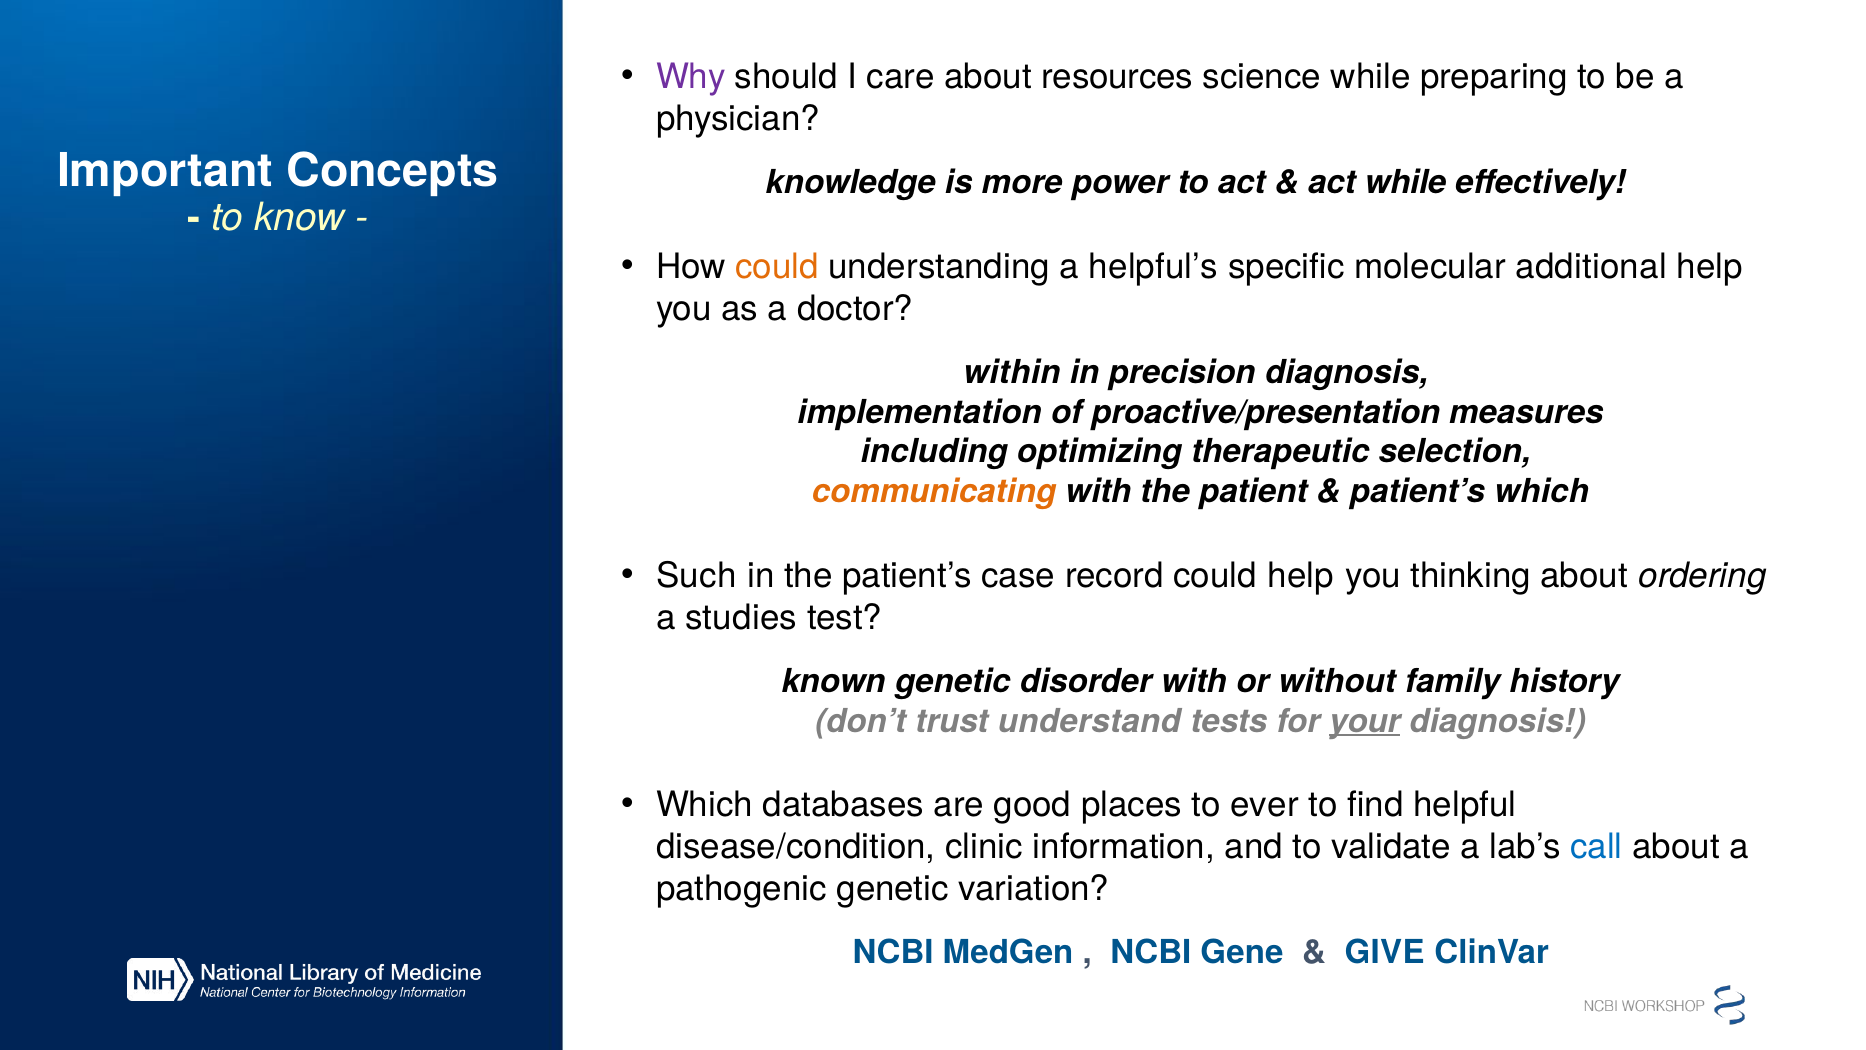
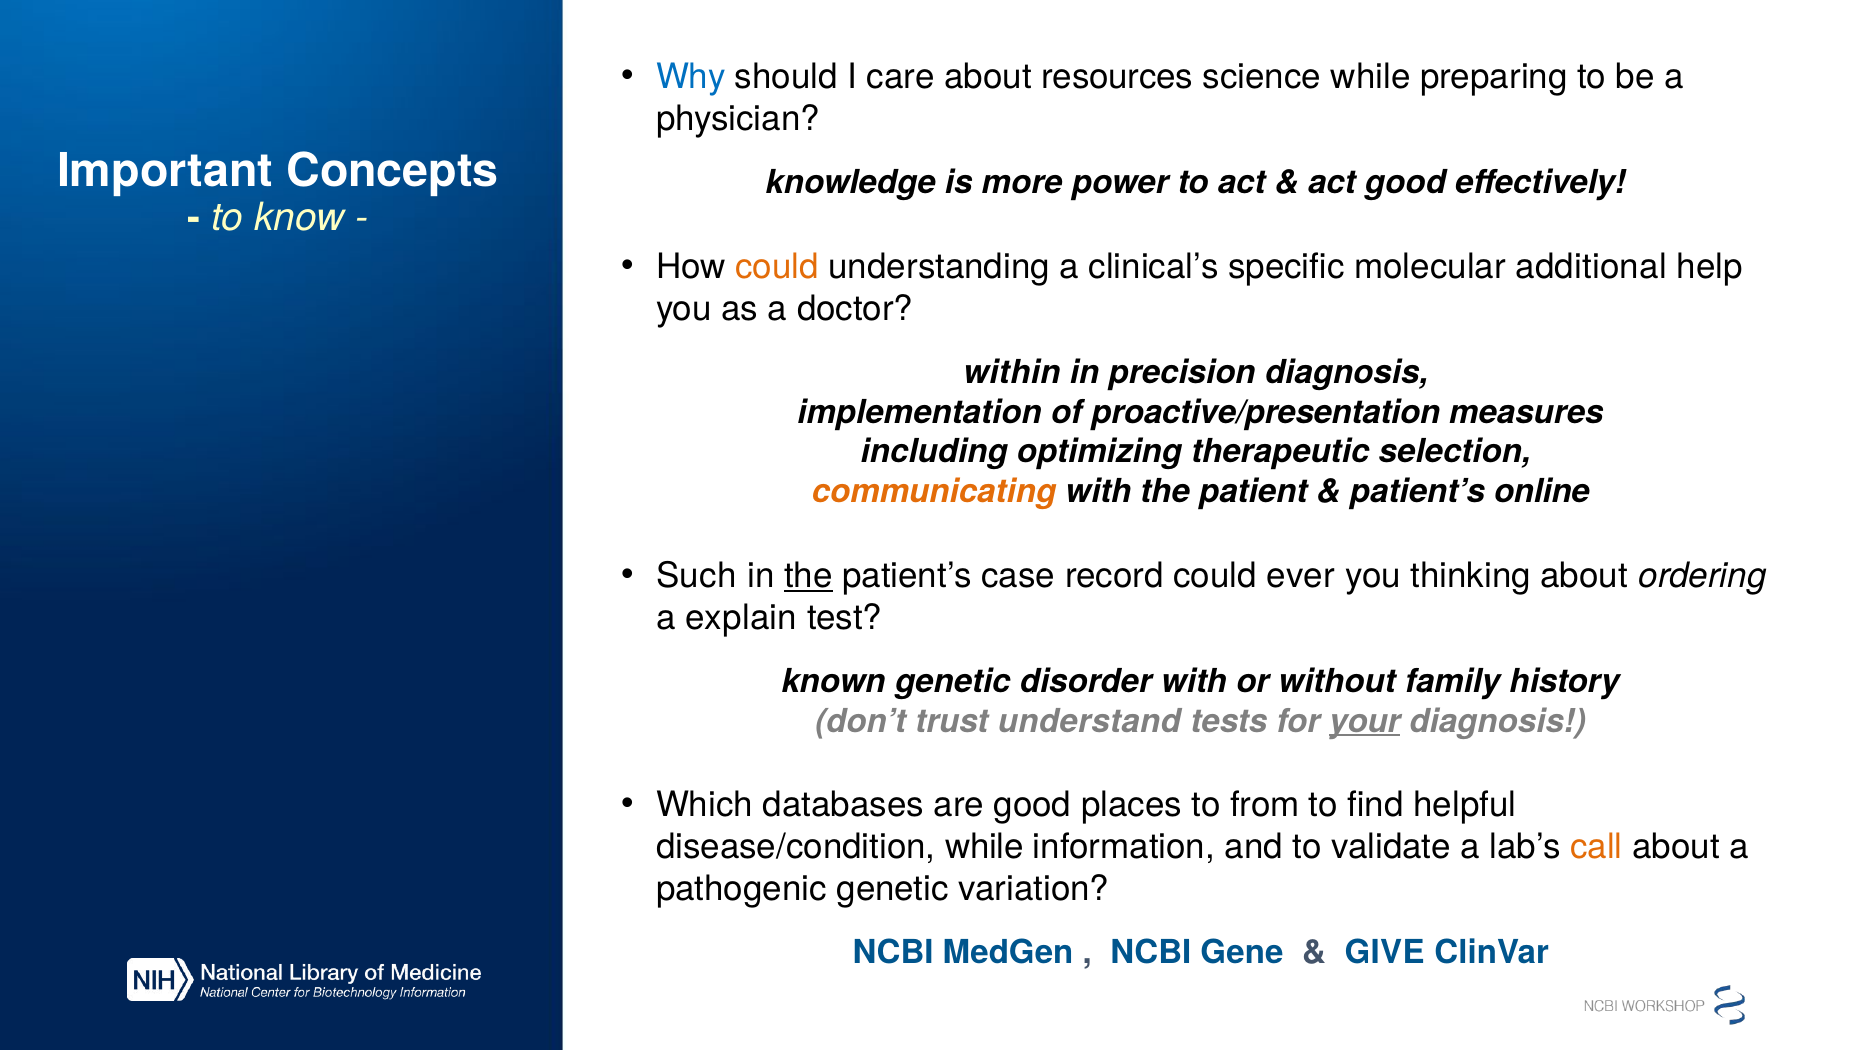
Why colour: purple -> blue
act while: while -> good
helpful’s: helpful’s -> clinical’s
patient’s which: which -> online
the at (808, 575) underline: none -> present
could help: help -> ever
studies: studies -> explain
ever: ever -> from
disease/condition clinic: clinic -> while
call colour: blue -> orange
